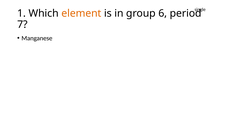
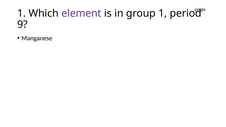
element colour: orange -> purple
group 6: 6 -> 1
7: 7 -> 9
